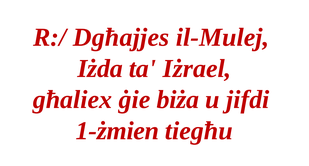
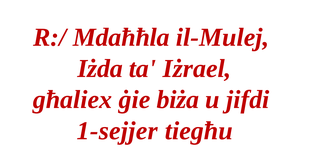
Dgħajjes: Dgħajjes -> Mdaħħla
1-żmien: 1-żmien -> 1-sejjer
